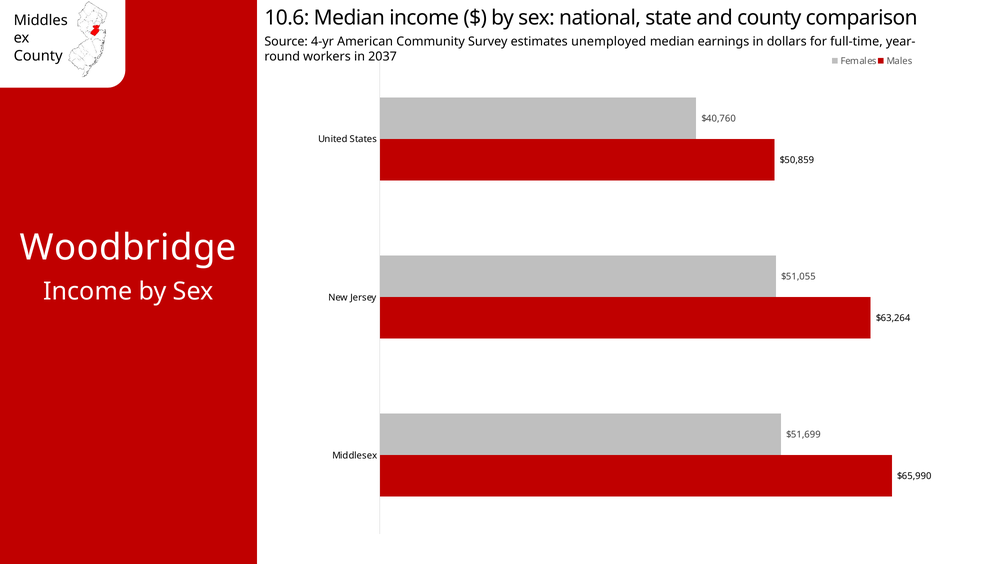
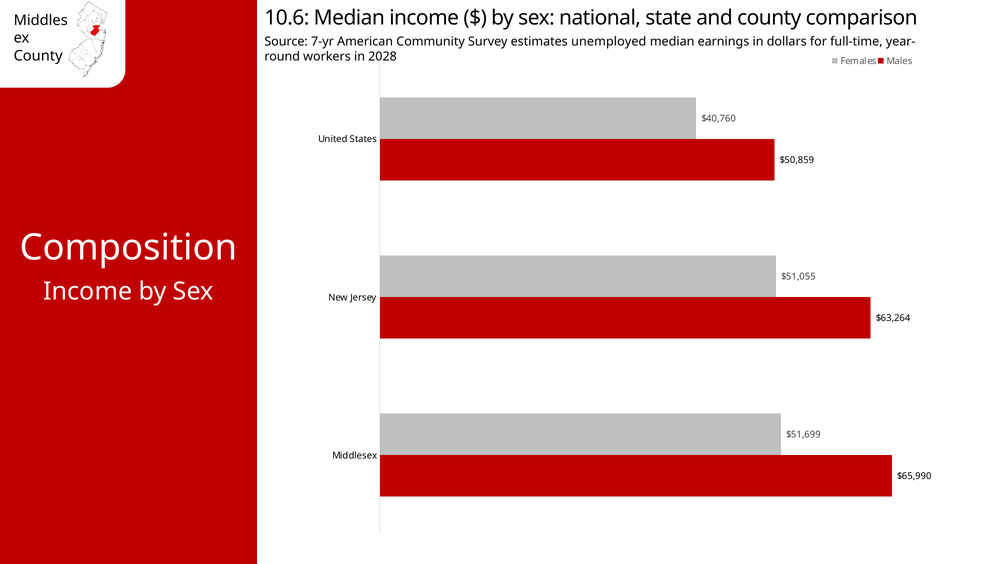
4-yr: 4-yr -> 7-yr
2037: 2037 -> 2028
Woodbridge: Woodbridge -> Composition
